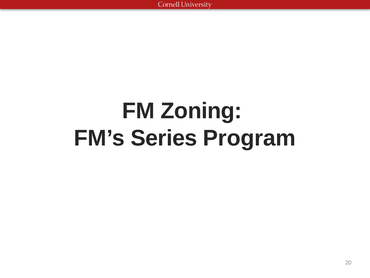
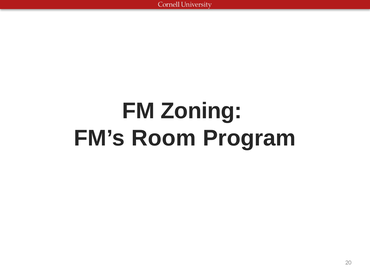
Series: Series -> Room
